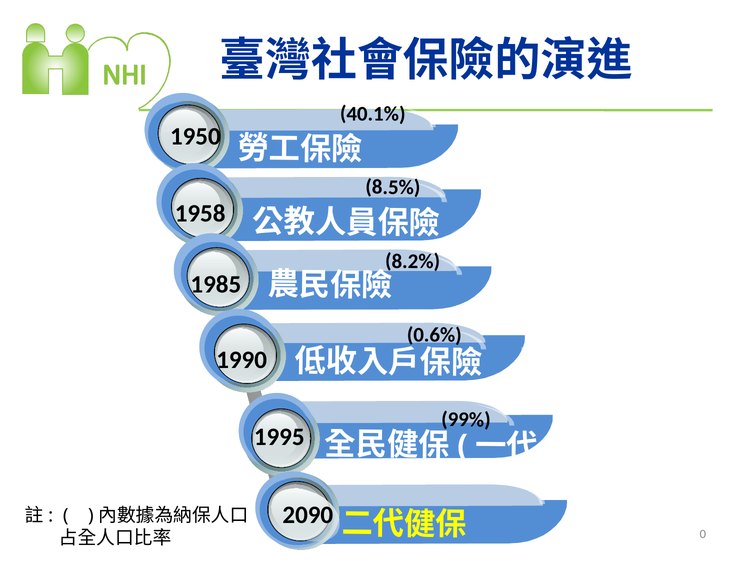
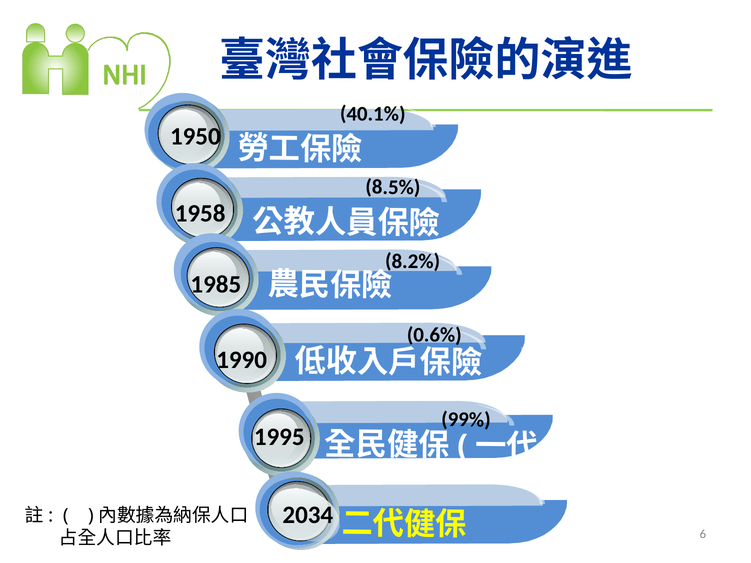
2090: 2090 -> 2034
0: 0 -> 6
